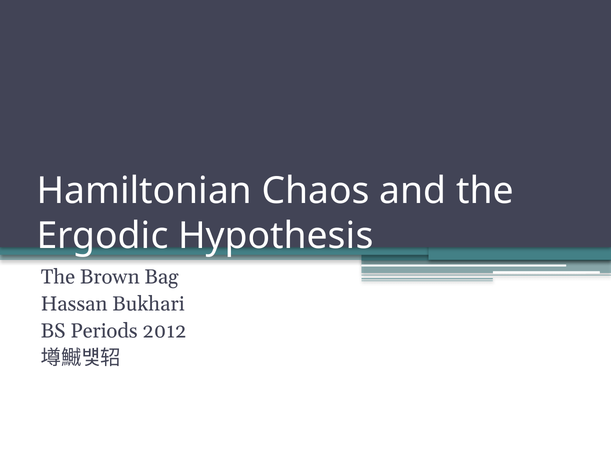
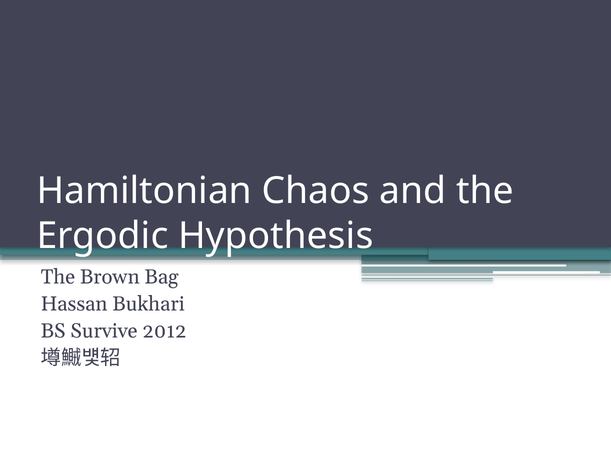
Periods: Periods -> Survive
